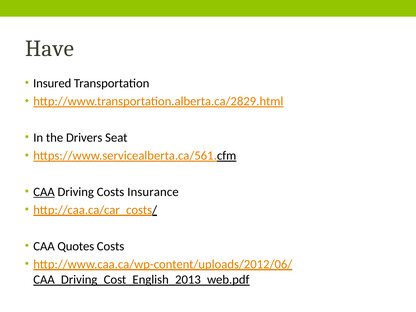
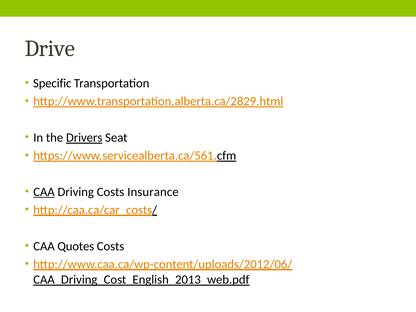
Have: Have -> Drive
Insured: Insured -> Specific
Drivers underline: none -> present
